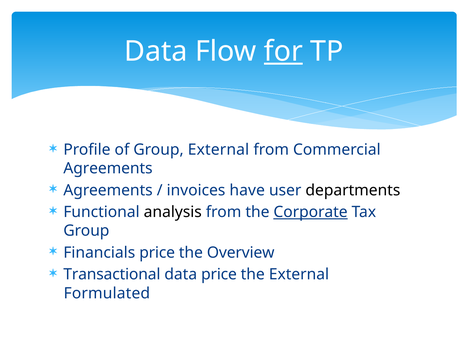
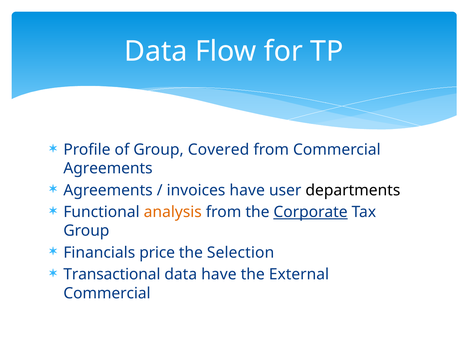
for underline: present -> none
Group External: External -> Covered
analysis colour: black -> orange
Overview: Overview -> Selection
data price: price -> have
Formulated at (107, 293): Formulated -> Commercial
